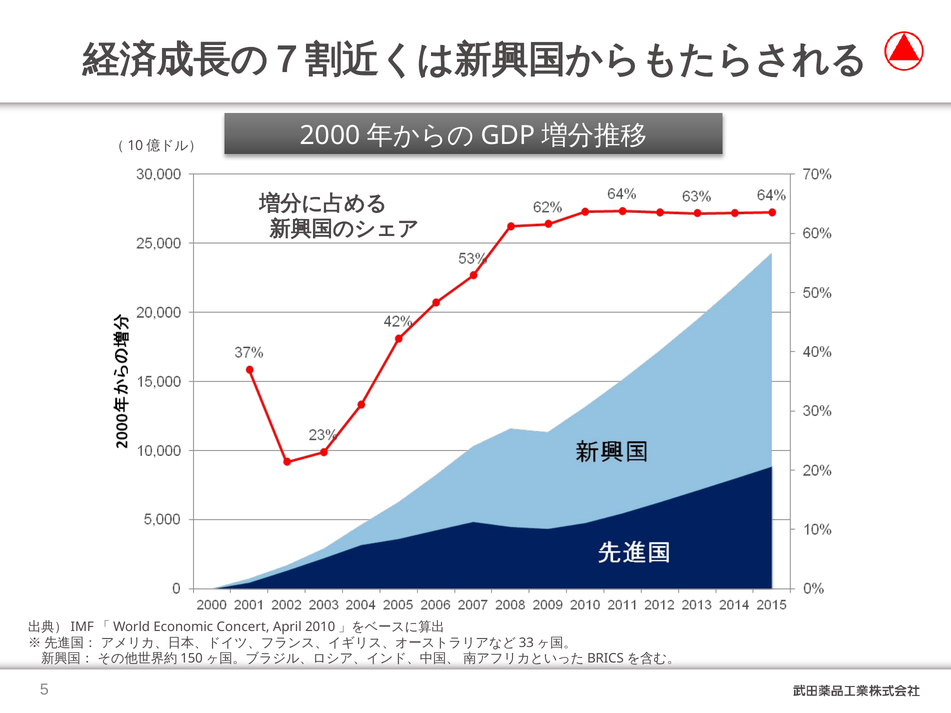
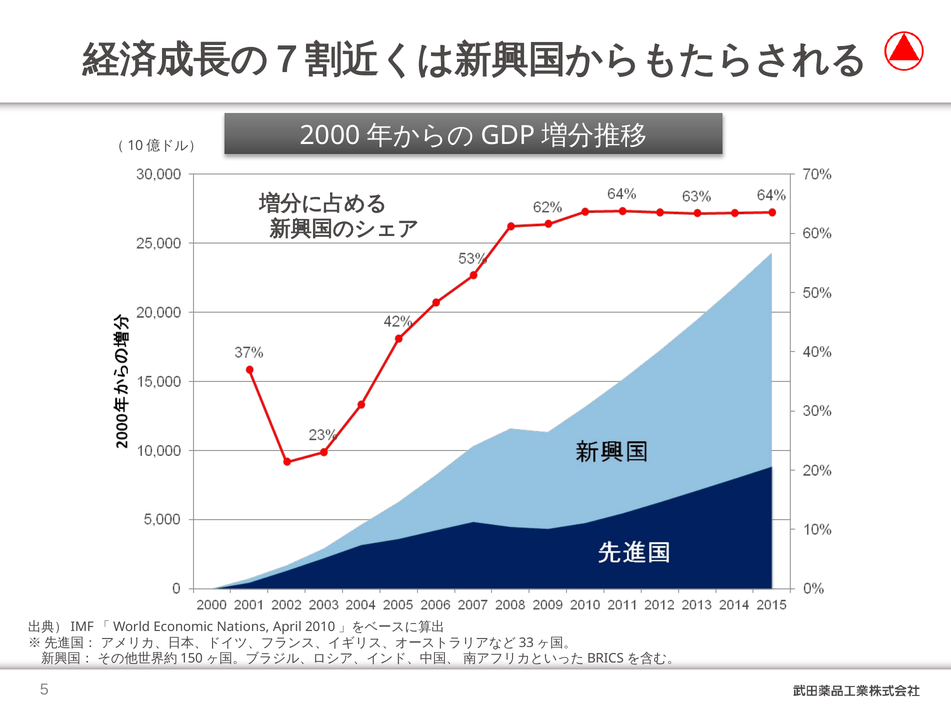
Concert: Concert -> Nations
